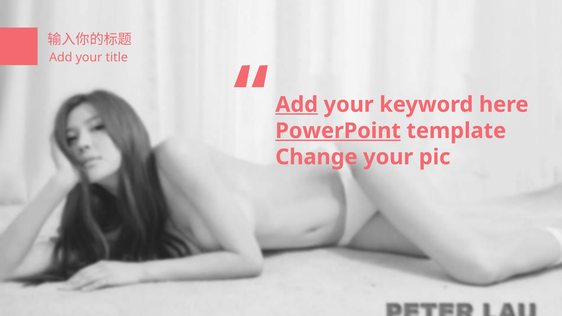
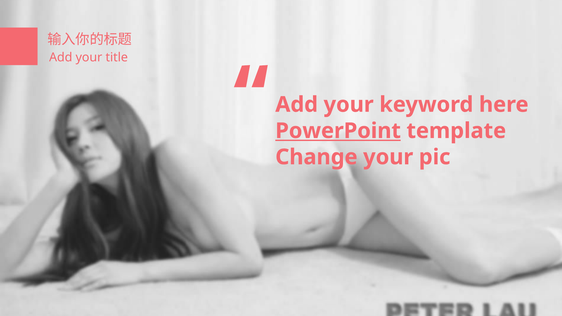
Add at (297, 105) underline: present -> none
